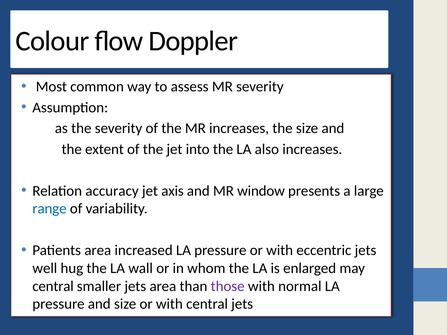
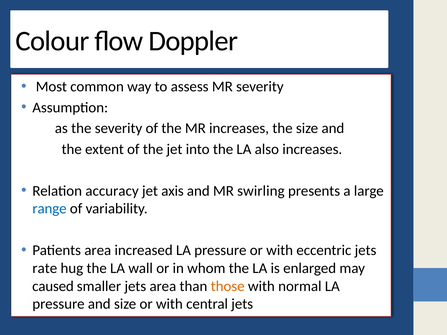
window: window -> swirling
well: well -> rate
central at (53, 286): central -> caused
those colour: purple -> orange
